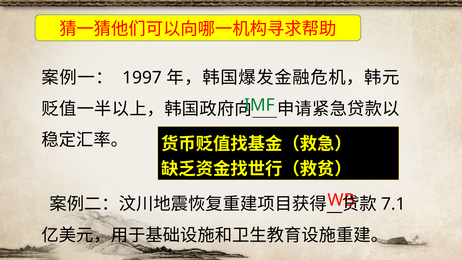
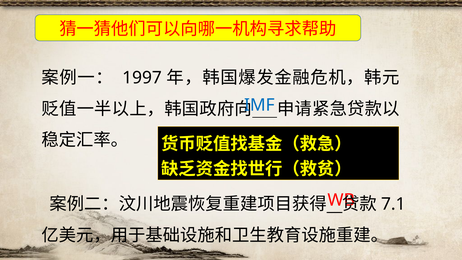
IMF colour: green -> blue
